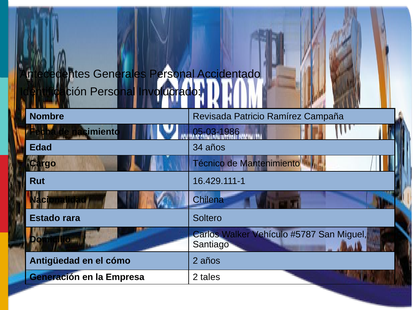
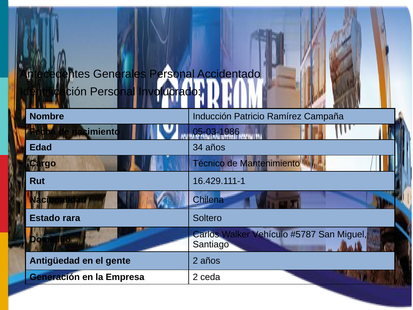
Revisada: Revisada -> Inducción
cómo: cómo -> gente
tales: tales -> ceda
